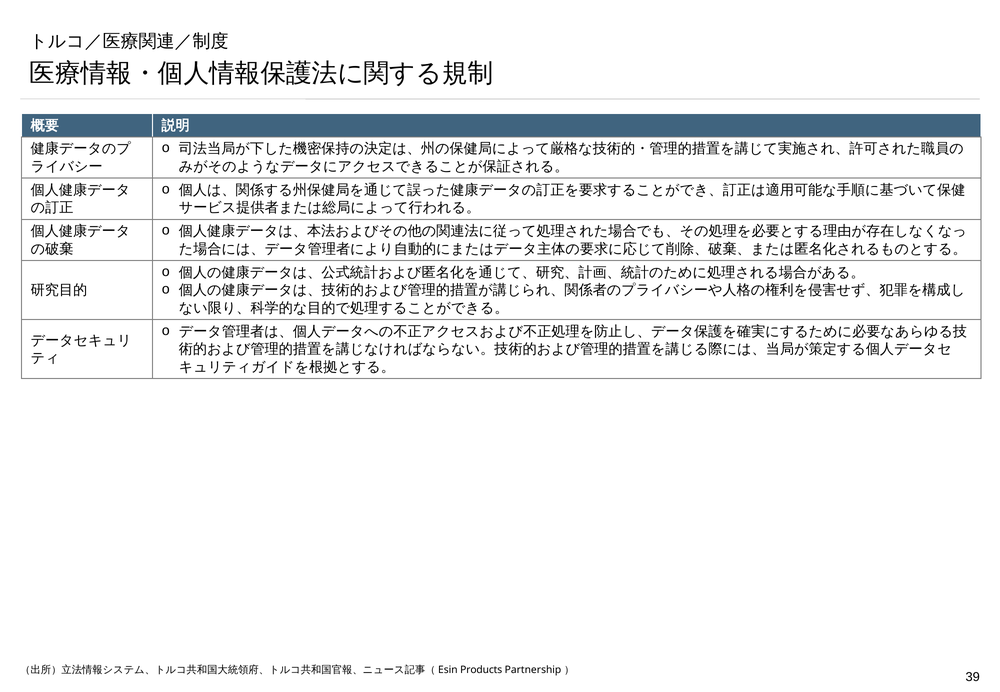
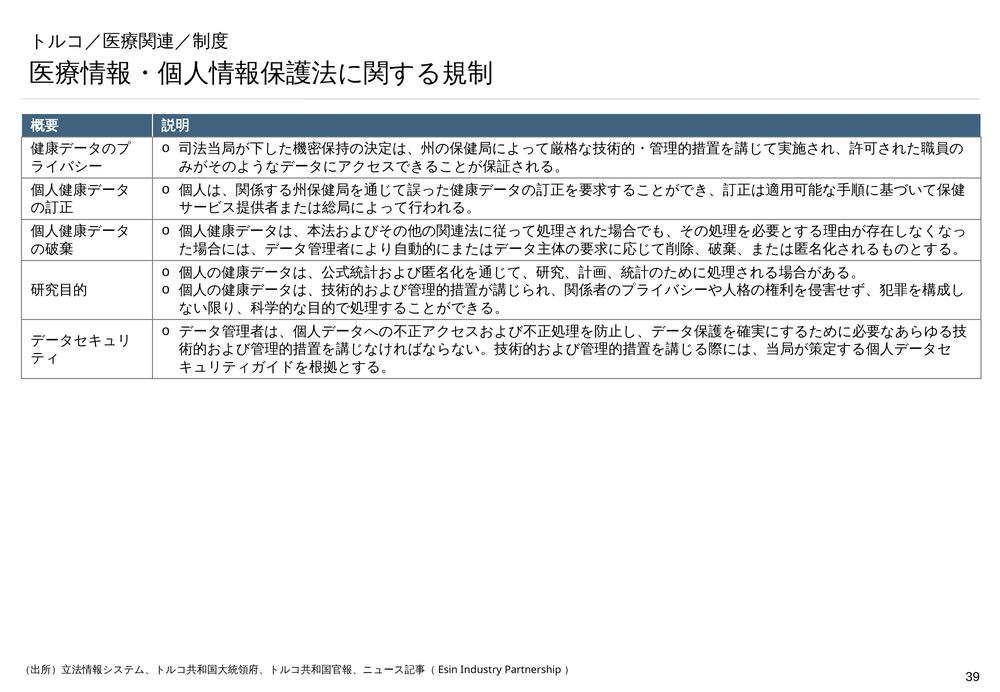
Products: Products -> Industry
